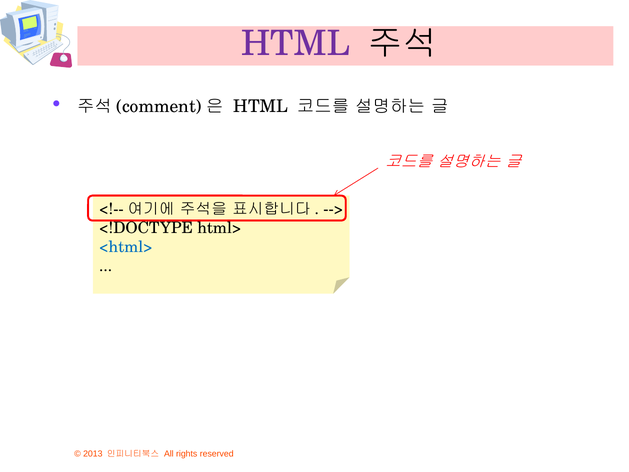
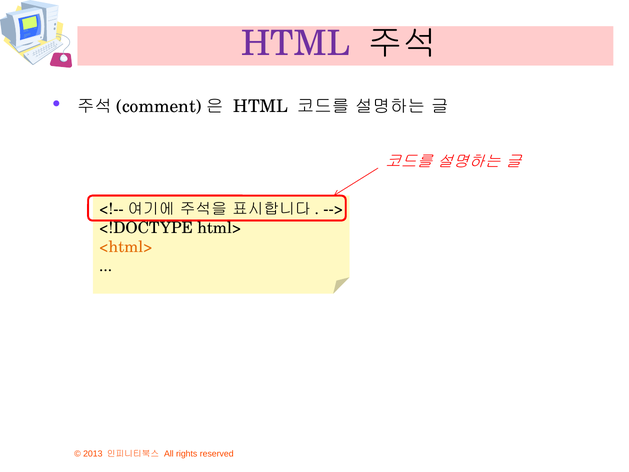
<html> colour: blue -> orange
